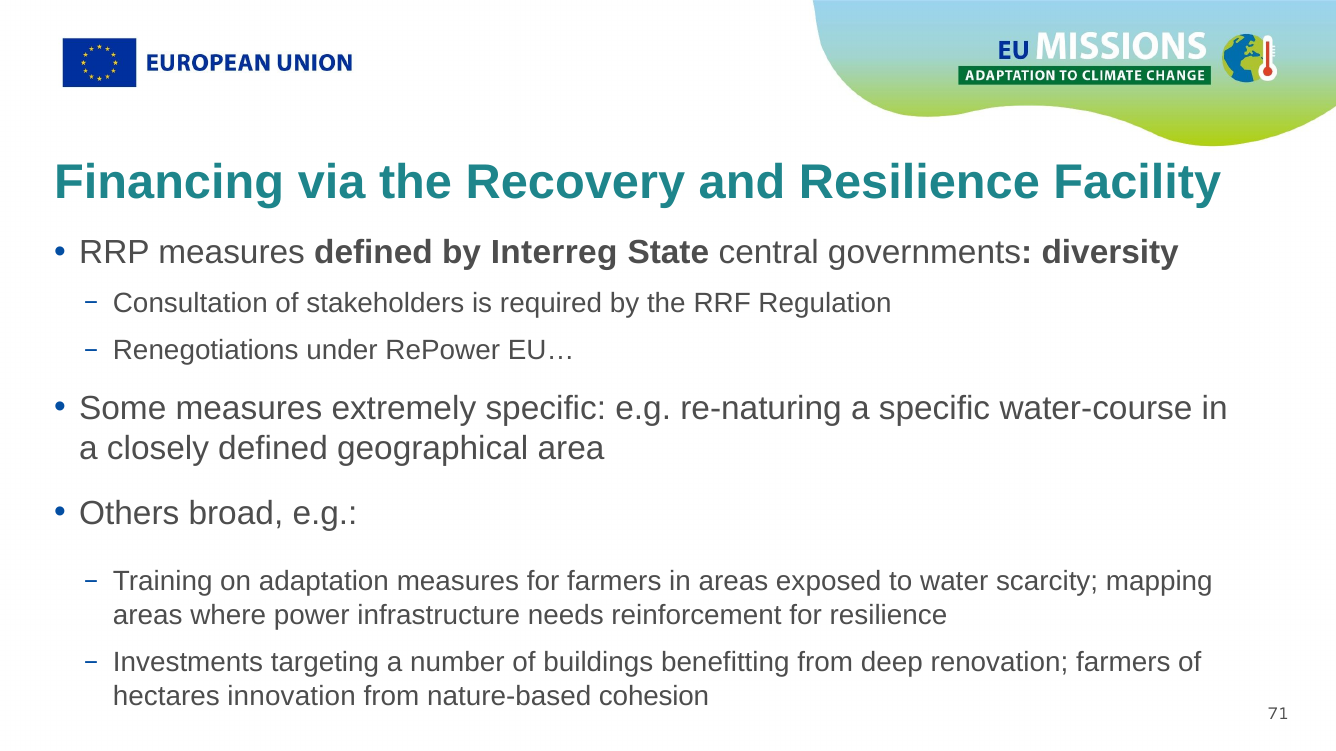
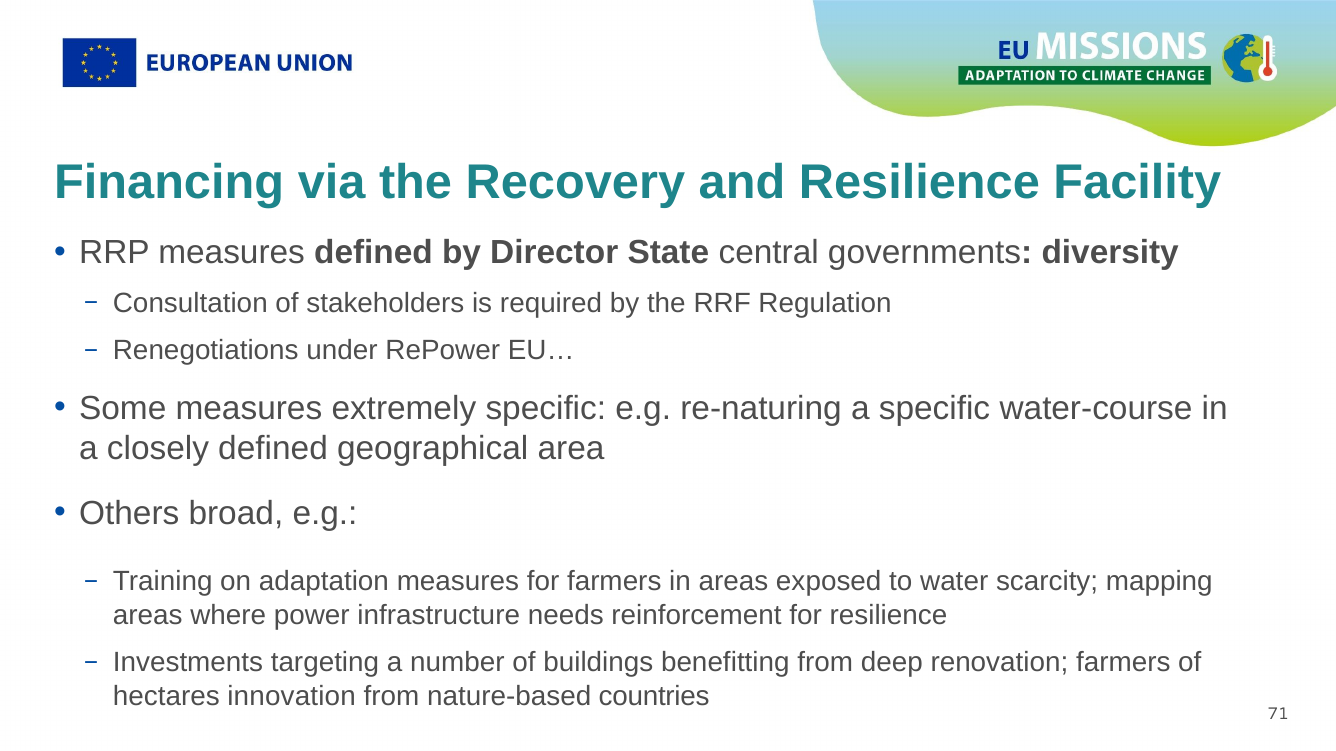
Interreg: Interreg -> Director
cohesion: cohesion -> countries
